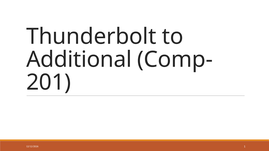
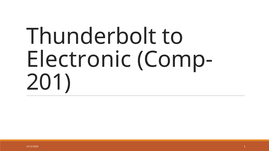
Additional: Additional -> Electronic
